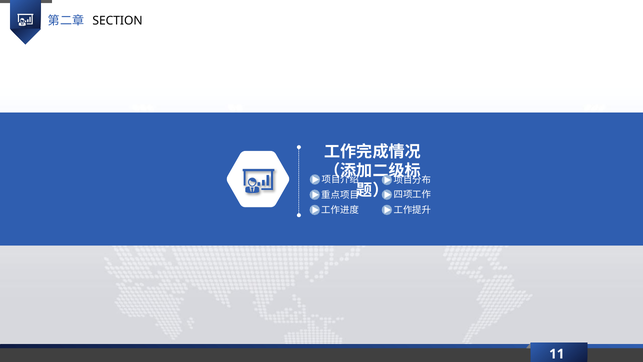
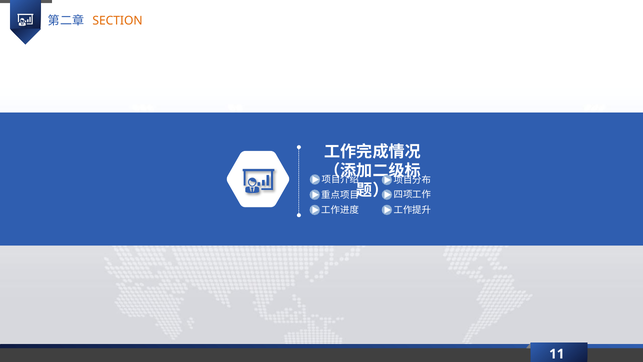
SECTION colour: black -> orange
